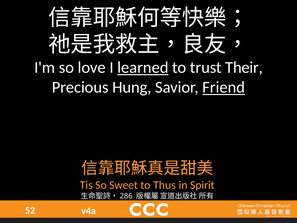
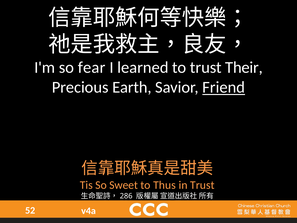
love: love -> fear
learned underline: present -> none
Hung: Hung -> Earth
in Spirit: Spirit -> Trust
